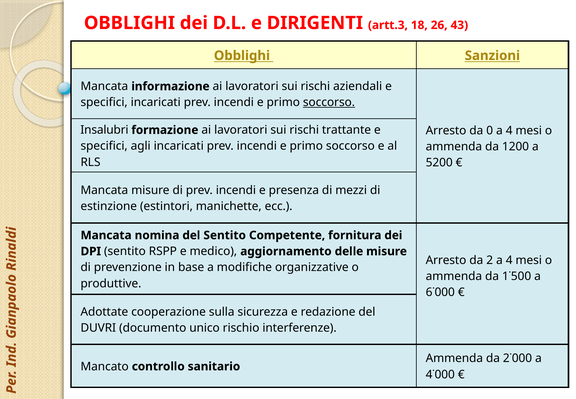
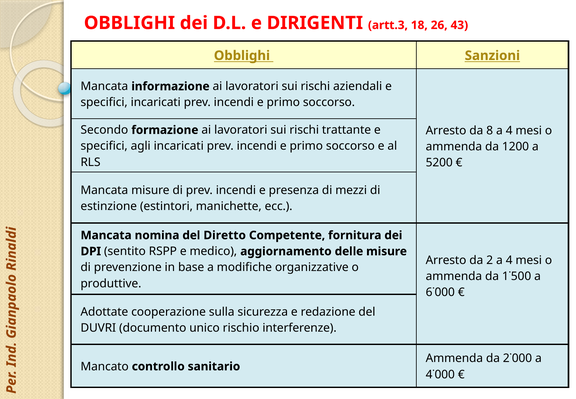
soccorso at (329, 102) underline: present -> none
Insalubri: Insalubri -> Secondo
0: 0 -> 8
del Sentito: Sentito -> Diretto
